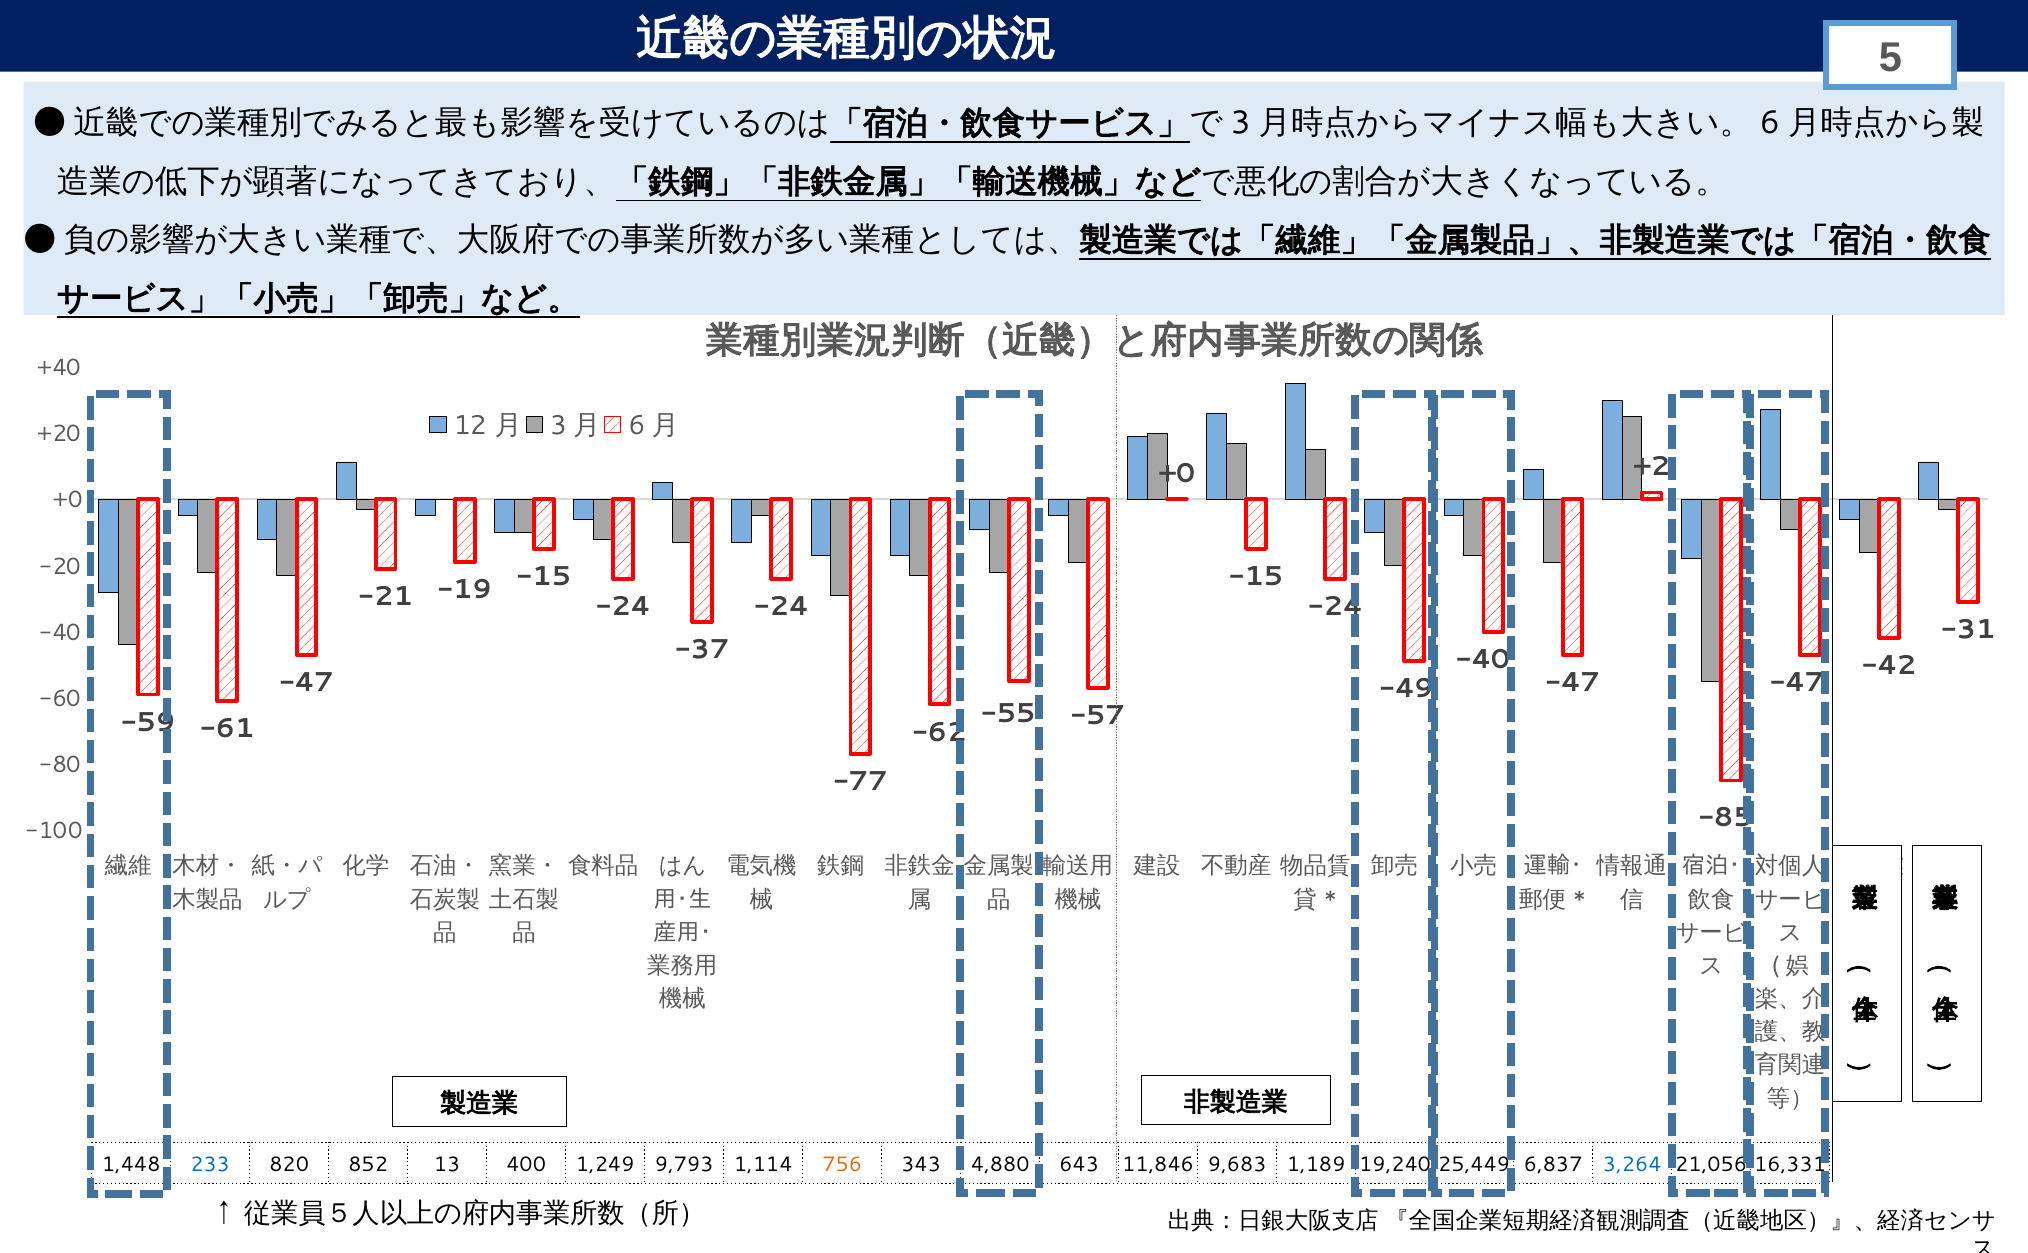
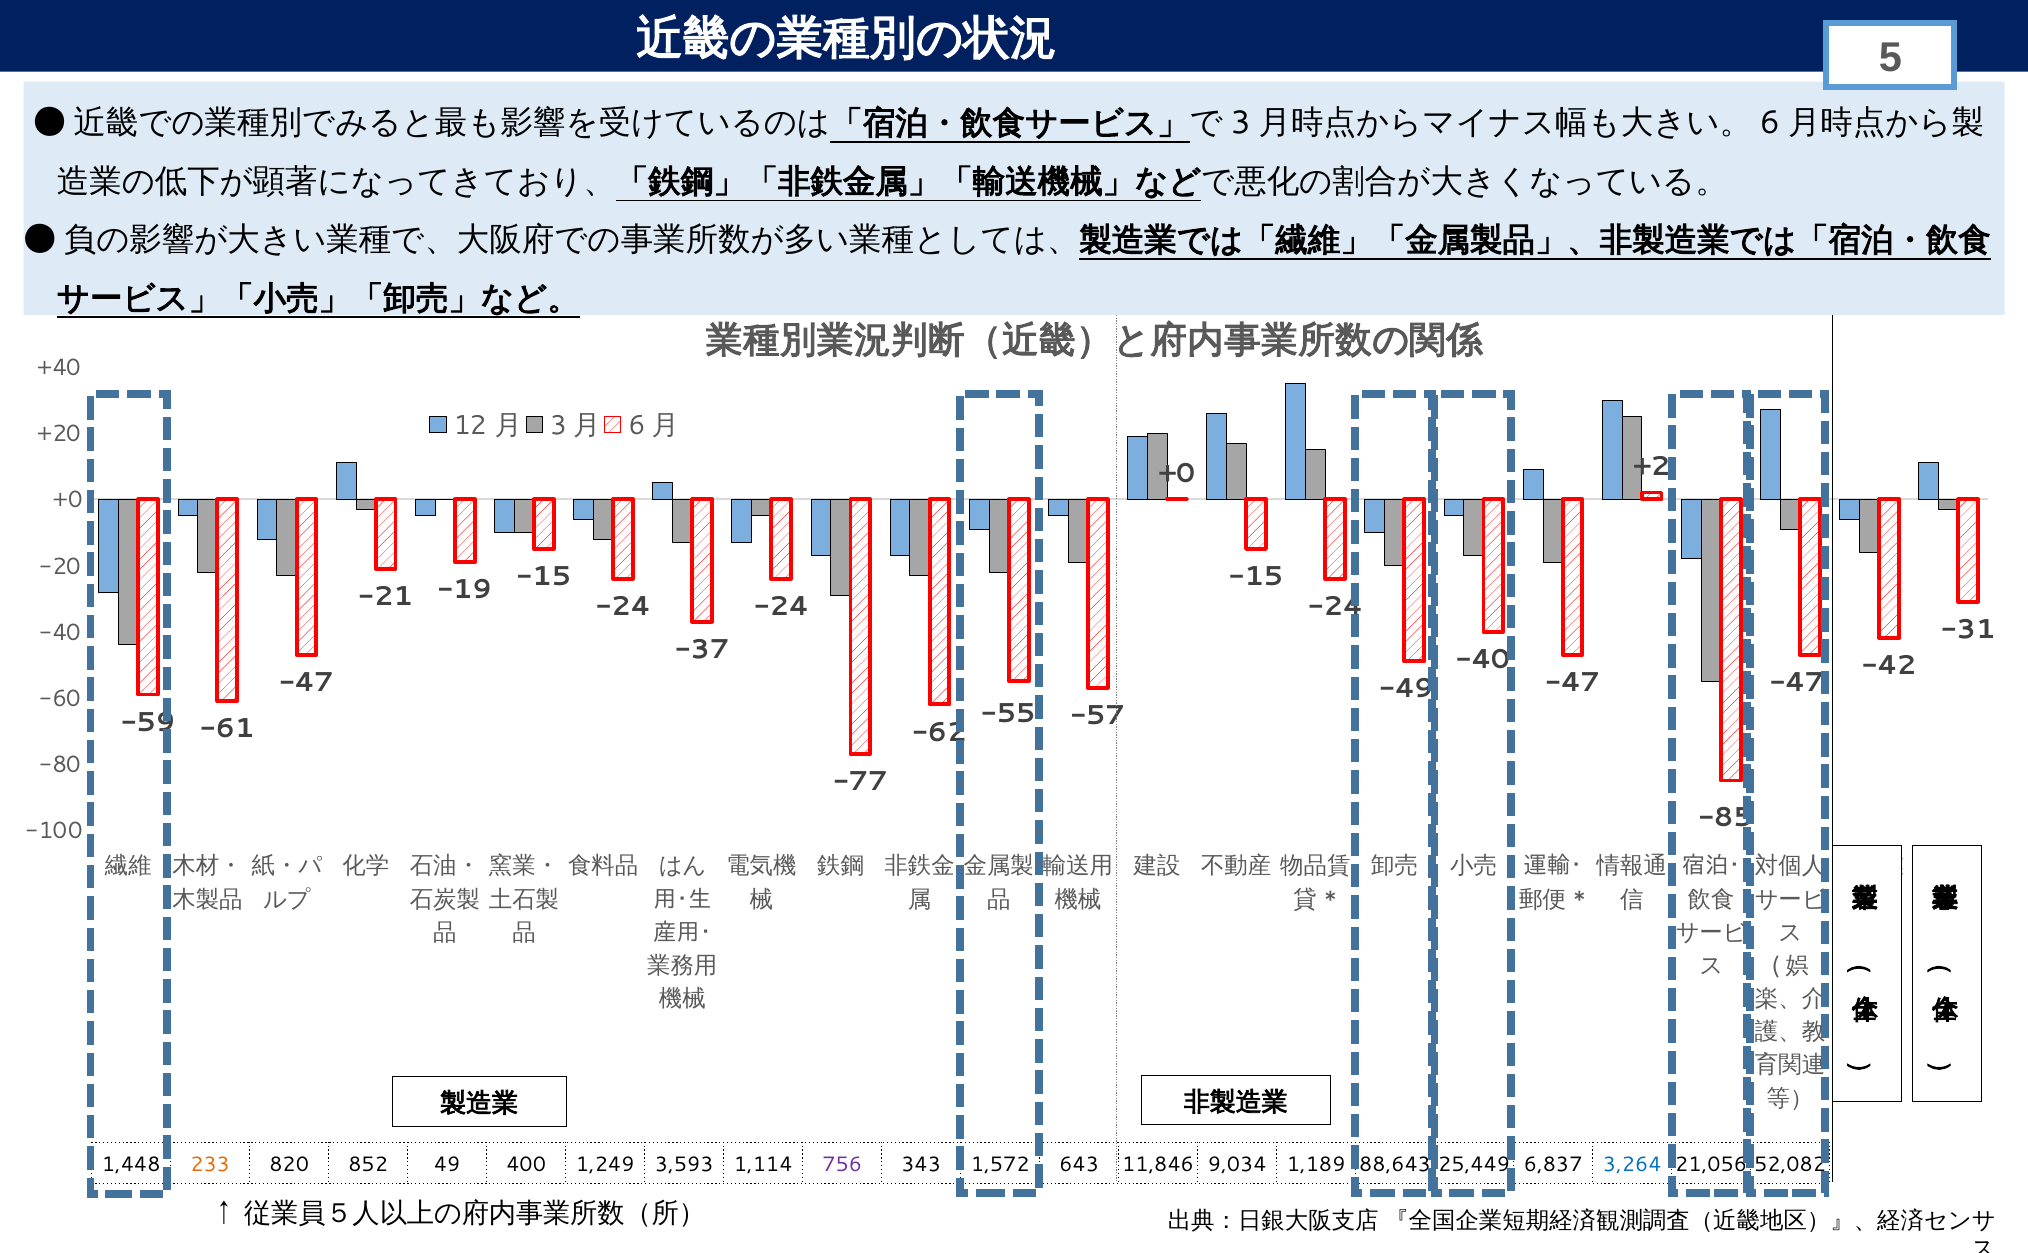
233 colour: blue -> orange
13: 13 -> 49
9,793: 9,793 -> 3,593
756 colour: orange -> purple
4,880: 4,880 -> 1,572
9,683: 9,683 -> 9,034
19,240: 19,240 -> 88,643
16,331: 16,331 -> 52,082
